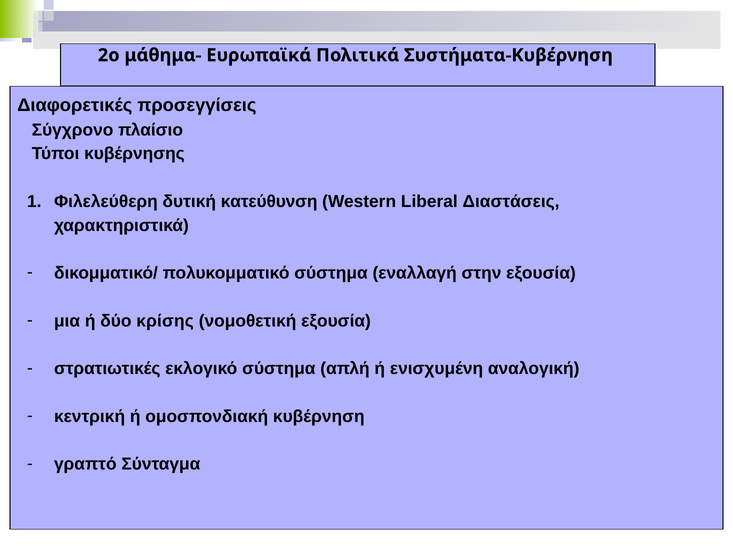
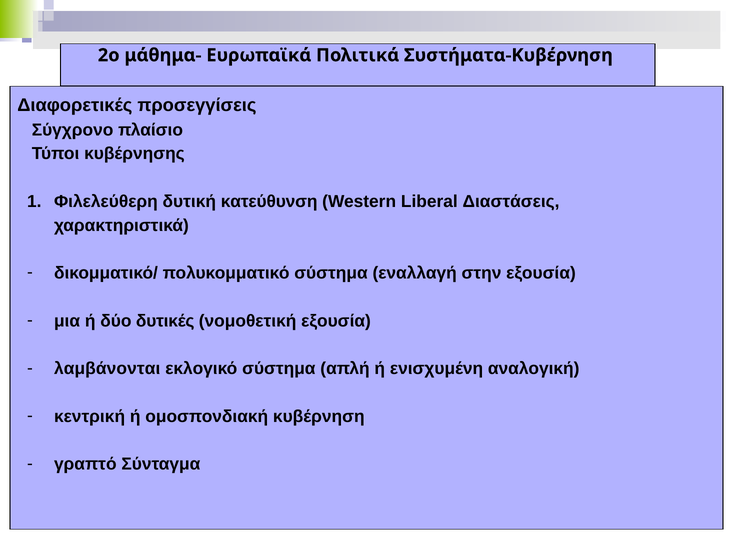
κρίσης: κρίσης -> δυτικές
στρατιωτικές: στρατιωτικές -> λαμβάνονται
